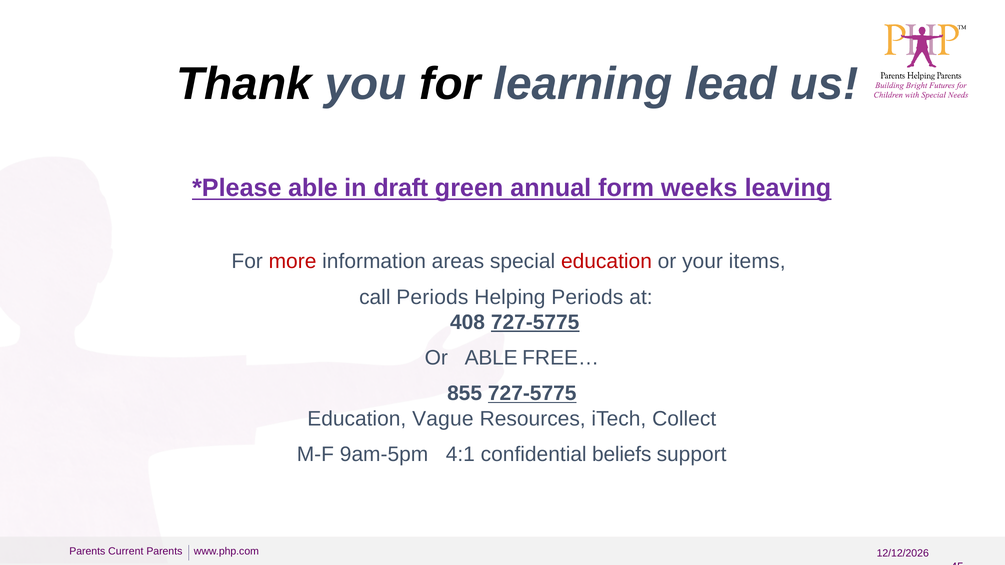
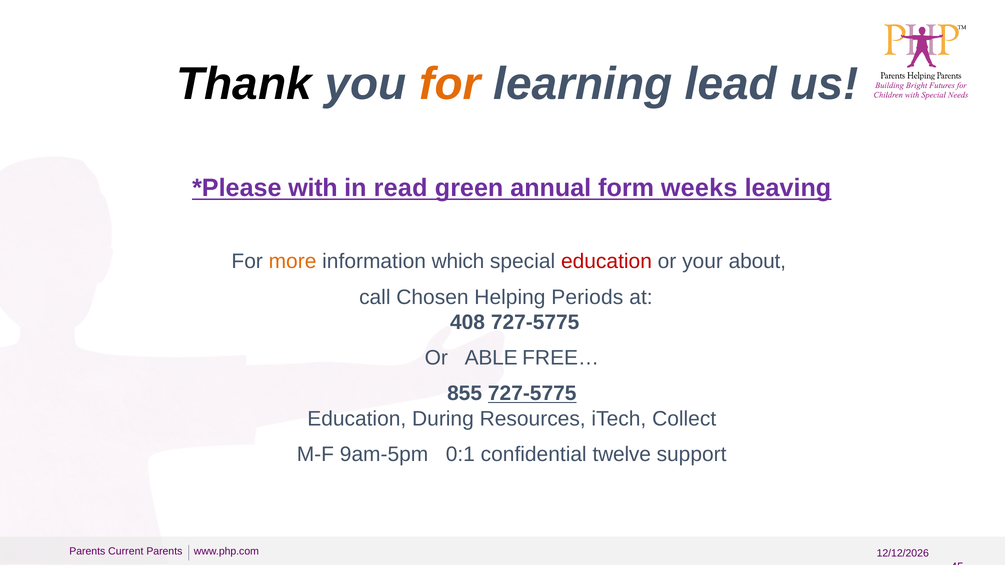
for at (450, 84) colour: black -> orange
able at (313, 188): able -> with
draft: draft -> read
more colour: red -> orange
areas: areas -> which
items: items -> about
call Periods: Periods -> Chosen
727-5775 at (535, 322) underline: present -> none
Vague: Vague -> During
4:1: 4:1 -> 0:1
beliefs: beliefs -> twelve
